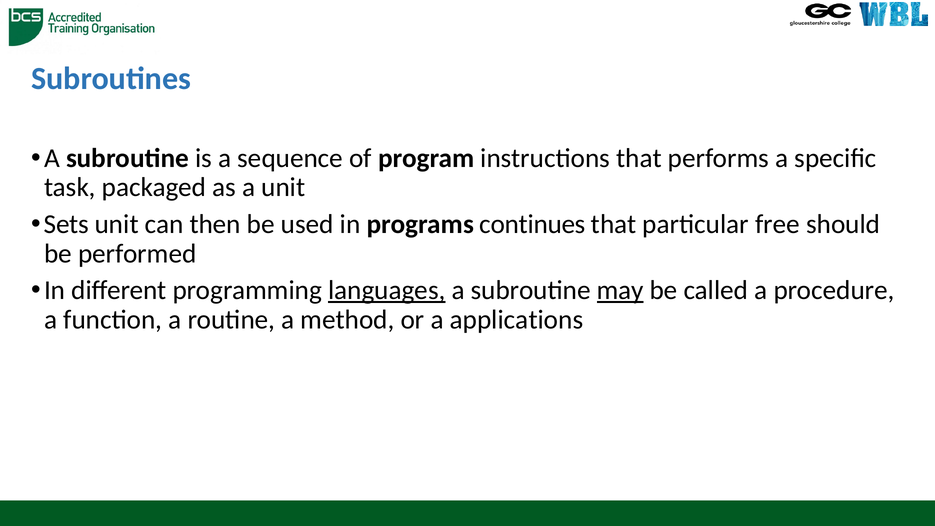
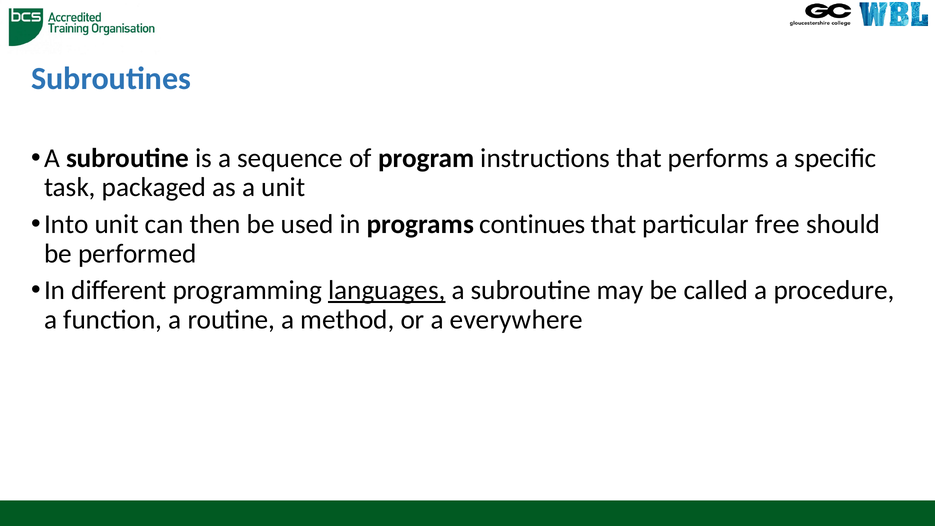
Sets: Sets -> Into
may underline: present -> none
applications: applications -> everywhere
